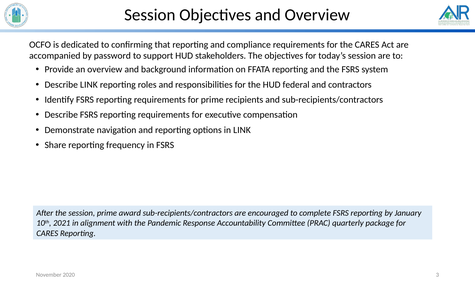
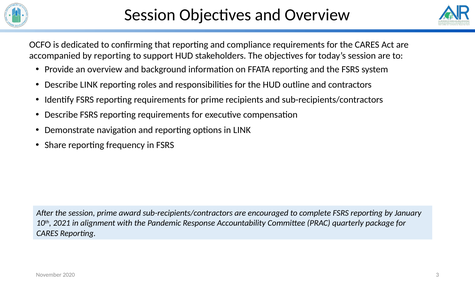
by password: password -> reporting
federal: federal -> outline
